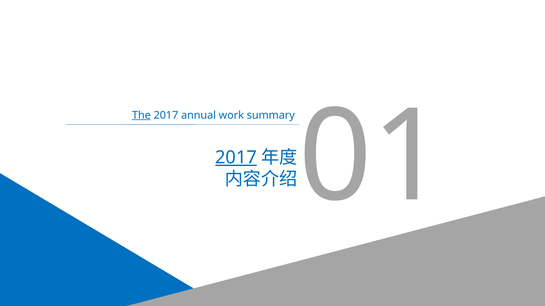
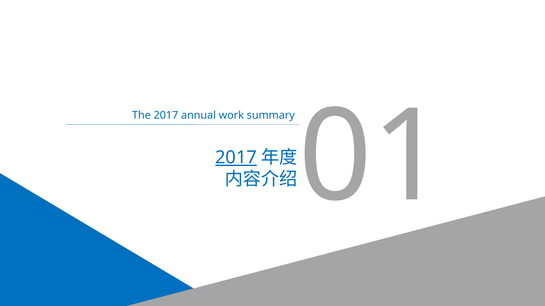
The underline: present -> none
